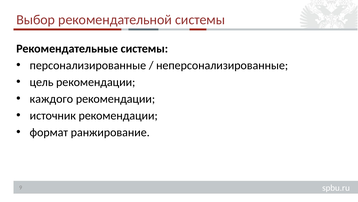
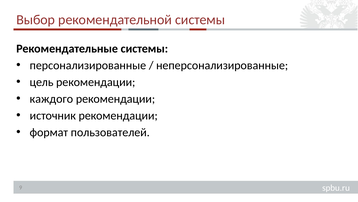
ранжирование: ранжирование -> пользователей
